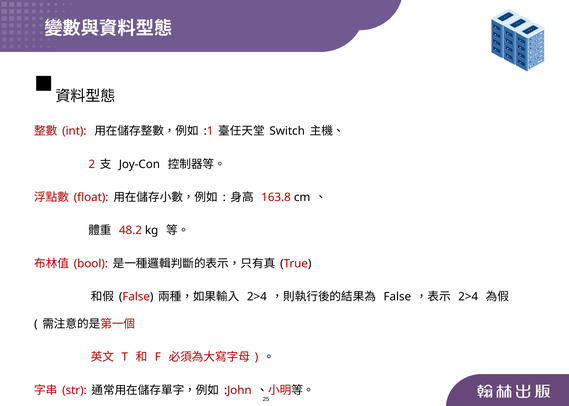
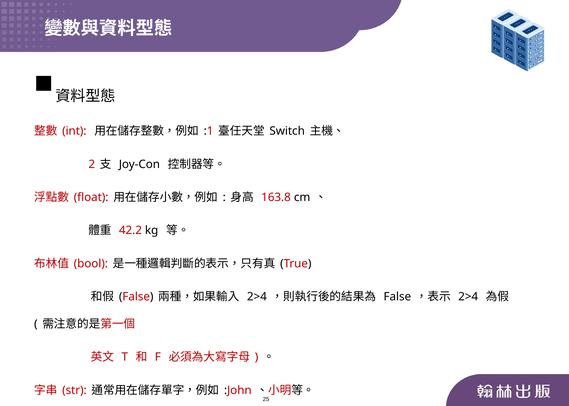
48.2: 48.2 -> 42.2
